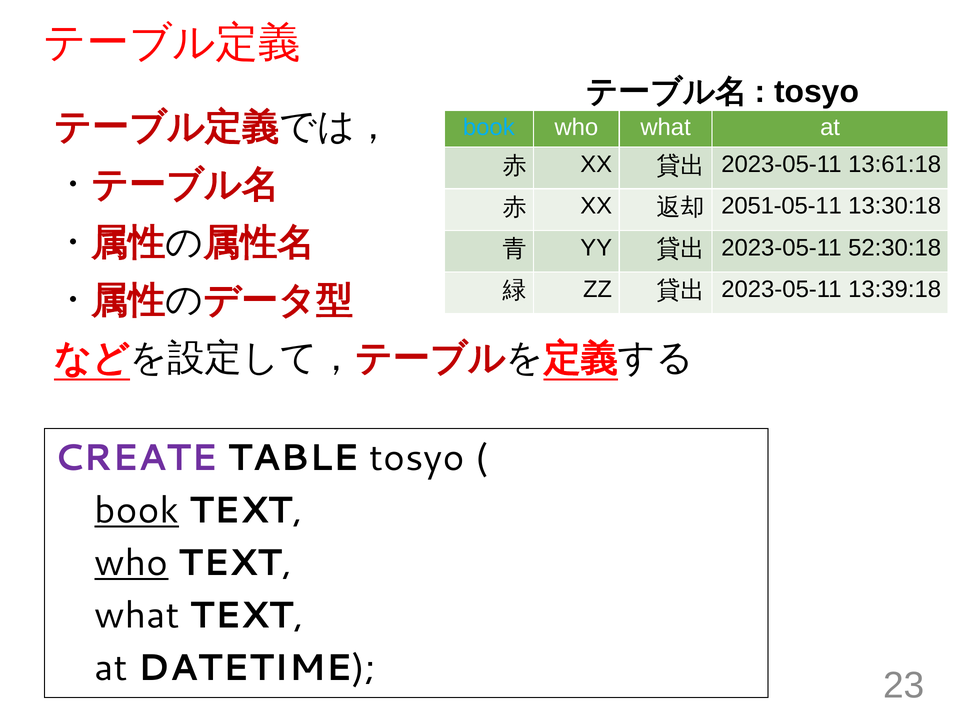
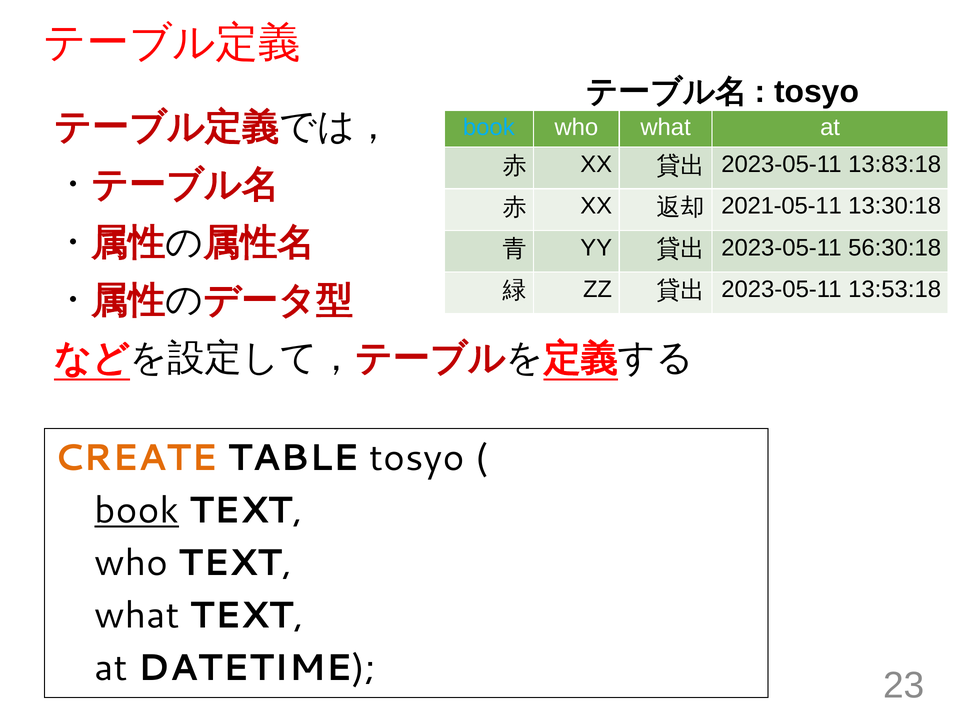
13:61:18: 13:61:18 -> 13:83:18
2051-05-11: 2051-05-11 -> 2021-05-11
52:30:18: 52:30:18 -> 56:30:18
13:39:18: 13:39:18 -> 13:53:18
CREATE colour: purple -> orange
who at (131, 563) underline: present -> none
